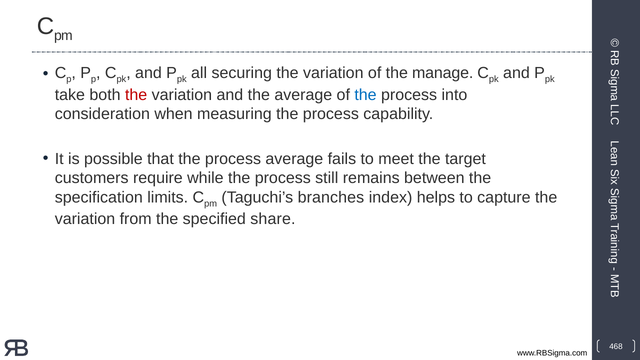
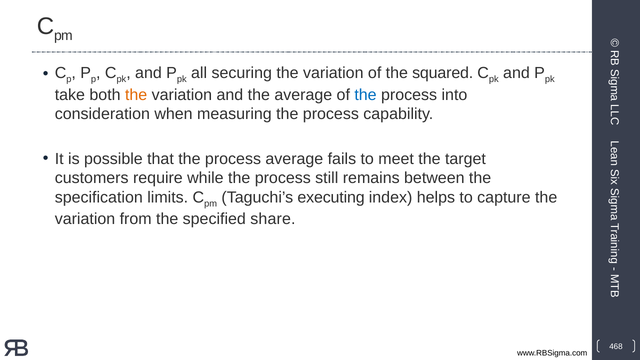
manage: manage -> squared
the at (136, 95) colour: red -> orange
branches: branches -> executing
